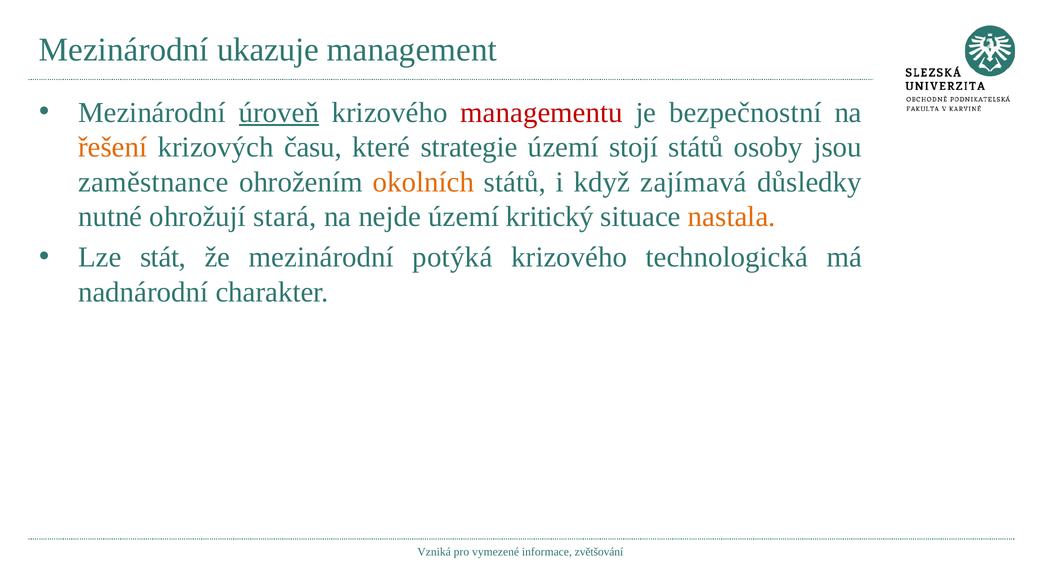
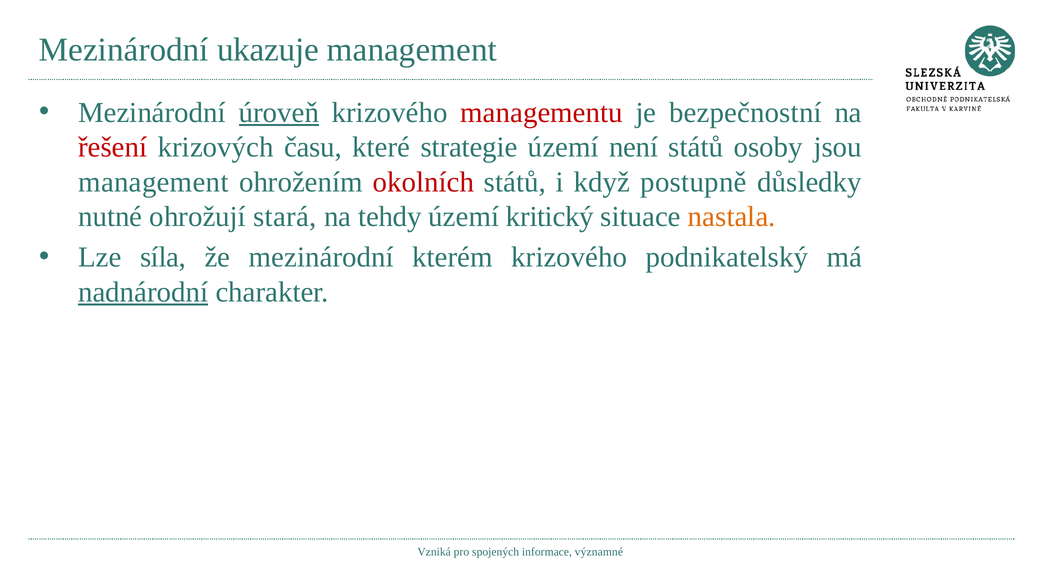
řešení colour: orange -> red
stojí: stojí -> není
zaměstnance at (153, 182): zaměstnance -> management
okolních colour: orange -> red
zajímavá: zajímavá -> postupně
nejde: nejde -> tehdy
stát: stát -> síla
potýká: potýká -> kterém
technologická: technologická -> podnikatelský
nadnárodní underline: none -> present
vymezené: vymezené -> spojených
zvětšování: zvětšování -> významné
